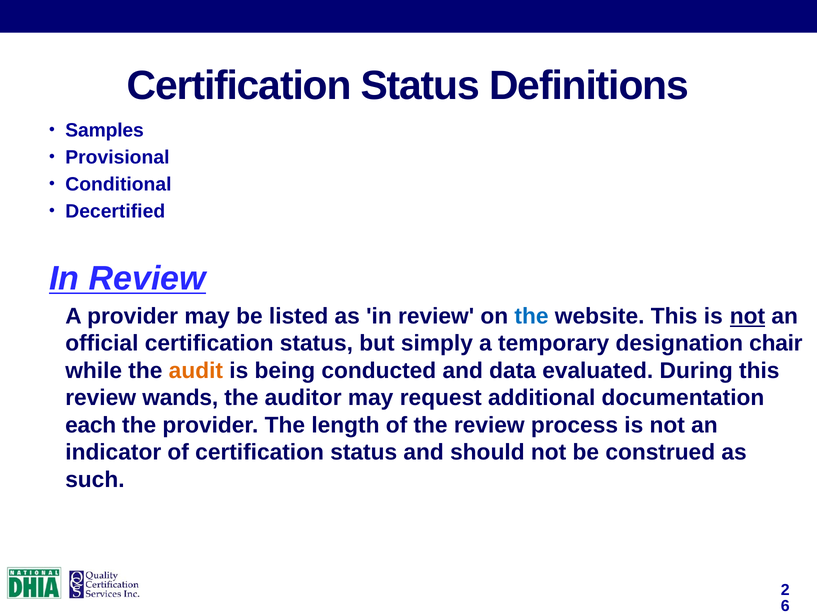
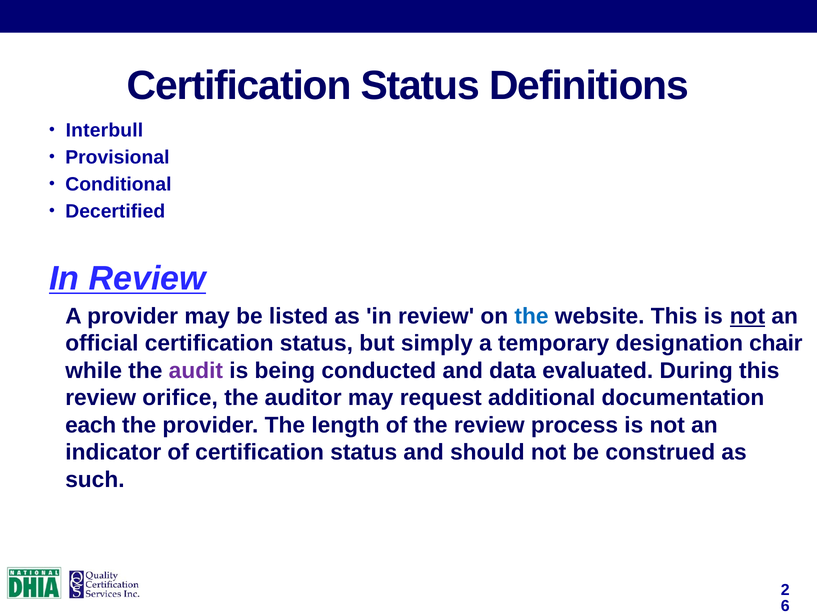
Samples: Samples -> Interbull
audit colour: orange -> purple
wands: wands -> orifice
